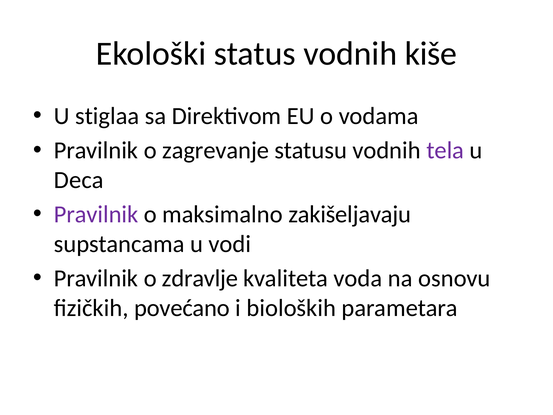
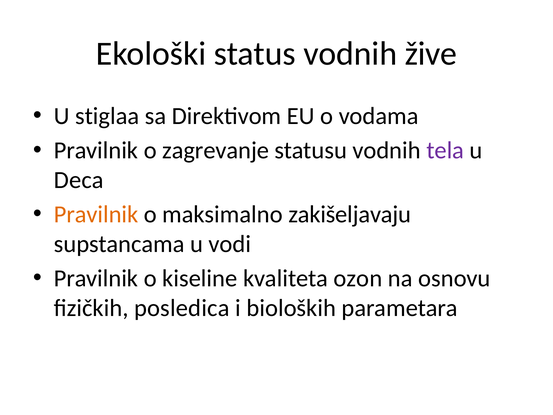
kiše: kiše -> žive
Pravilnik at (96, 214) colour: purple -> orange
zdravlje: zdravlje -> kiseline
voda: voda -> ozon
povećano: povećano -> posledica
